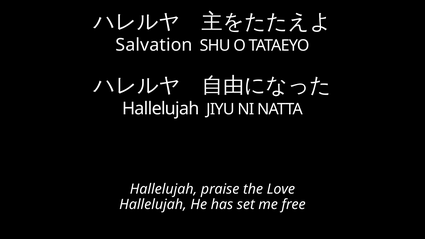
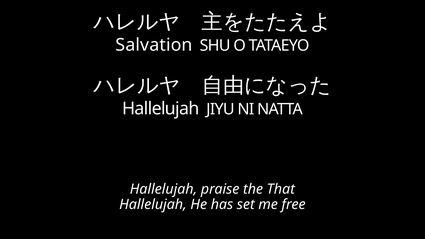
Love: Love -> That
